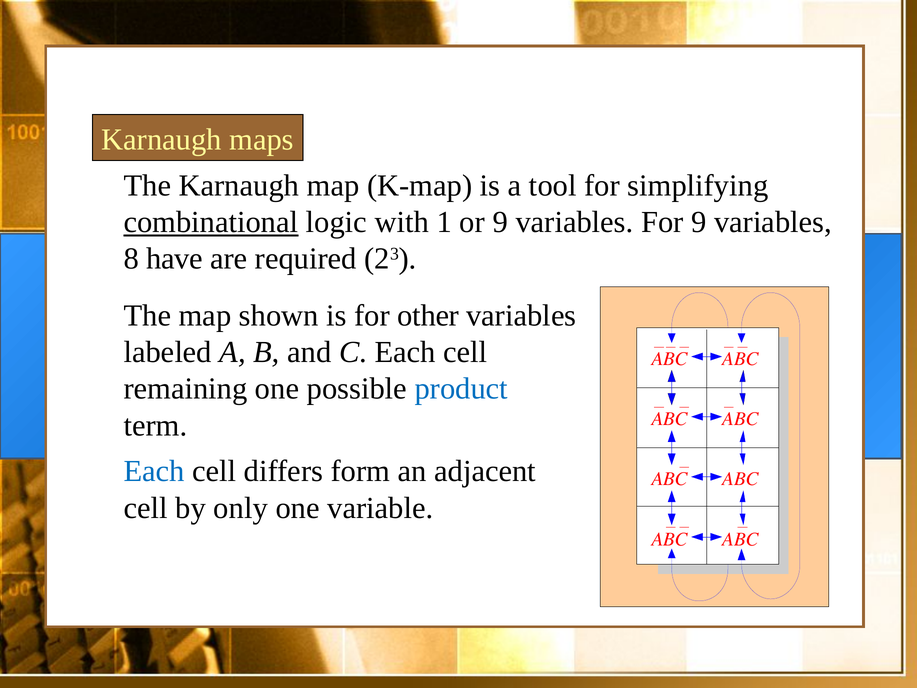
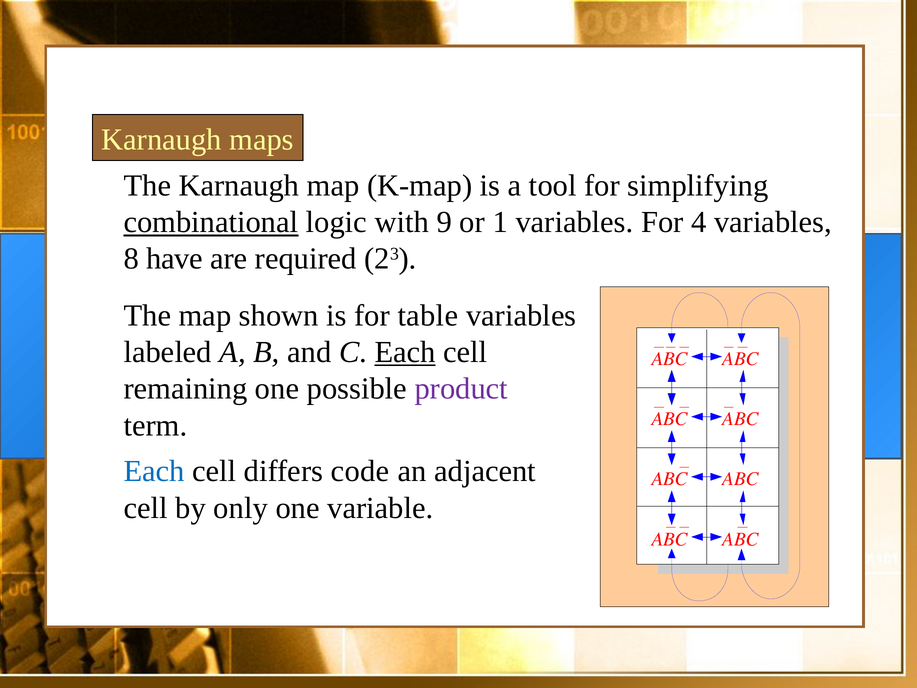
1: 1 -> 9
or 9: 9 -> 1
For 9: 9 -> 4
other: other -> table
Each at (405, 352) underline: none -> present
product colour: blue -> purple
form: form -> code
